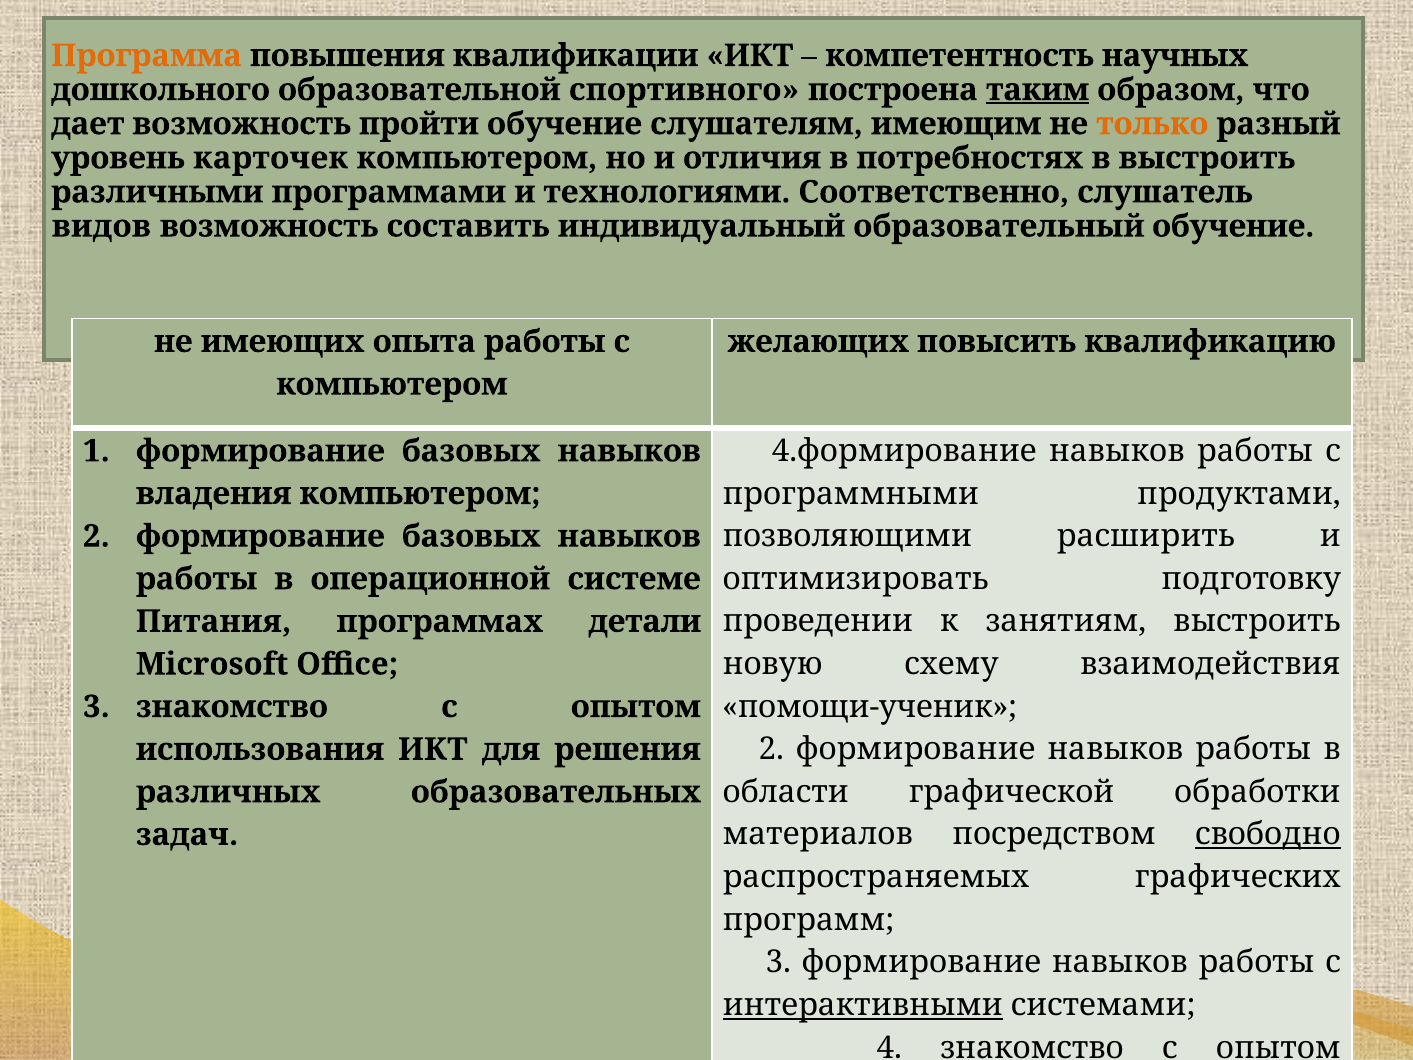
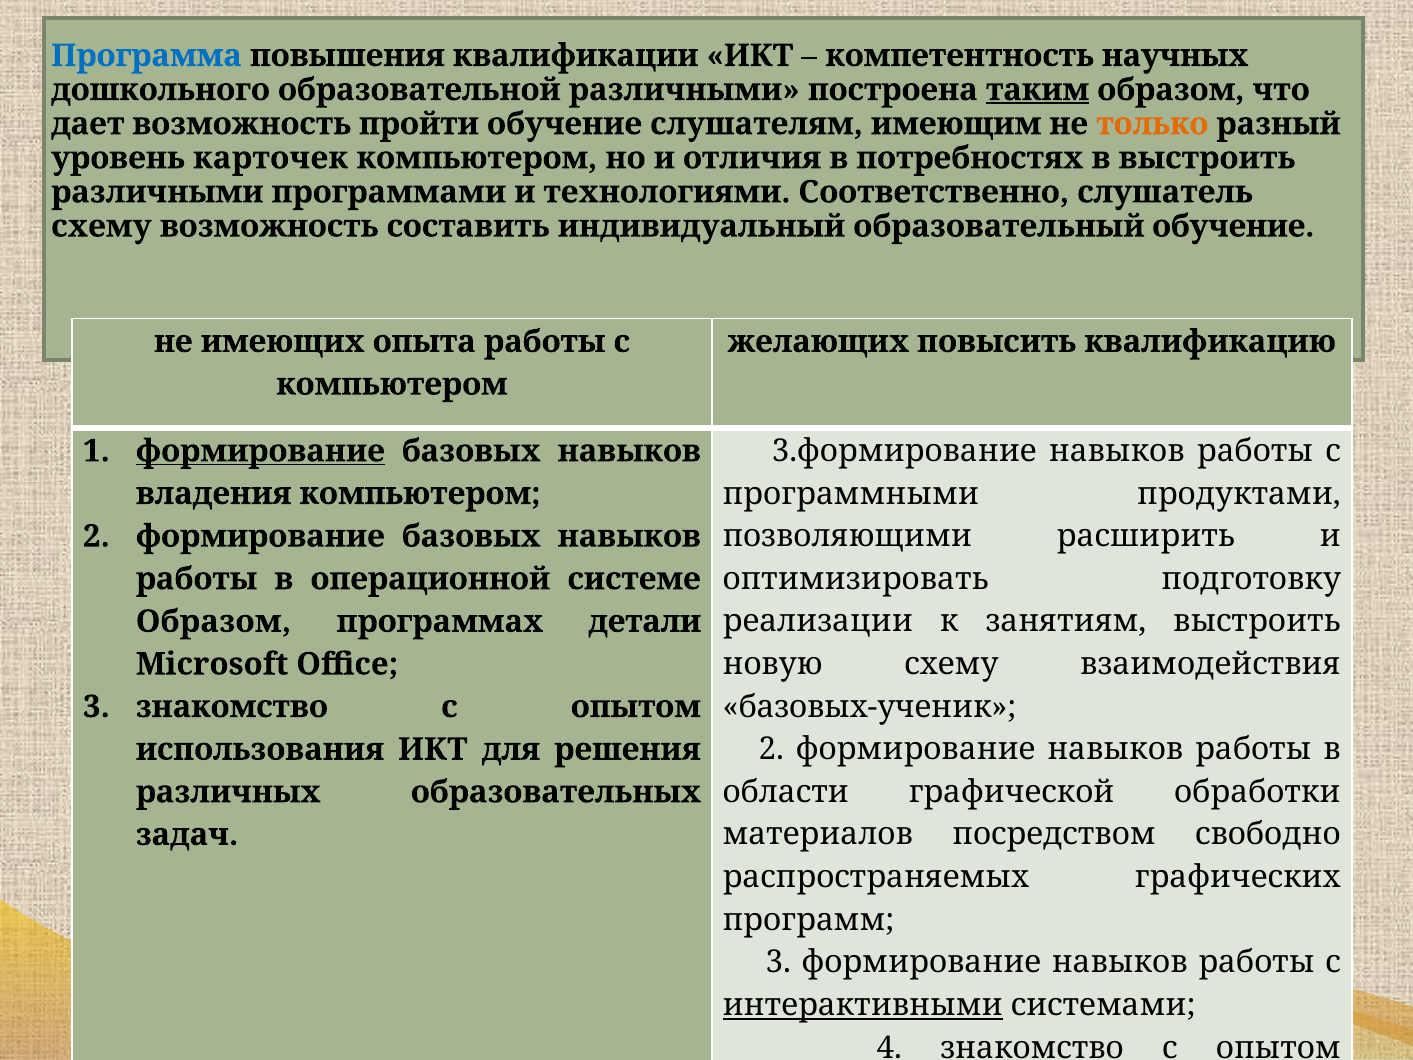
Программа colour: orange -> blue
образовательной спортивного: спортивного -> различными
видов at (101, 226): видов -> схему
формирование at (260, 451) underline: none -> present
4.формирование: 4.формирование -> 3.формирование
Питания at (214, 621): Питания -> Образом
проведении: проведении -> реализации
помощи-ученик: помощи-ученик -> базовых-ученик
свободно underline: present -> none
